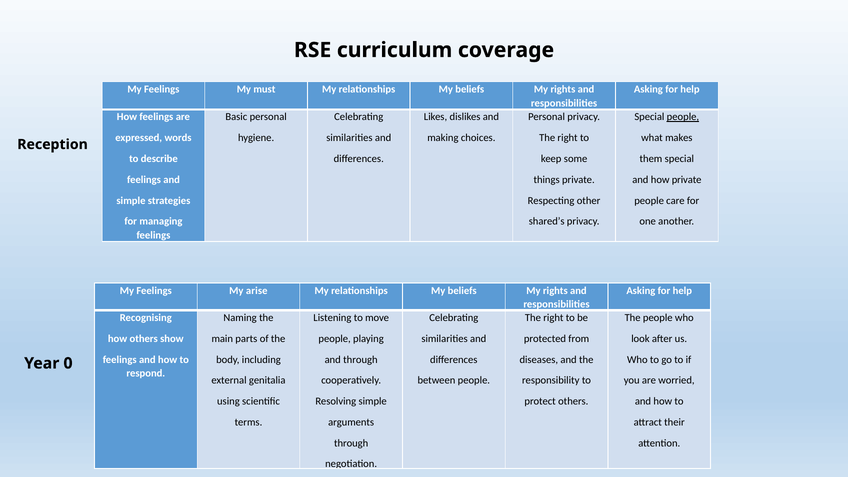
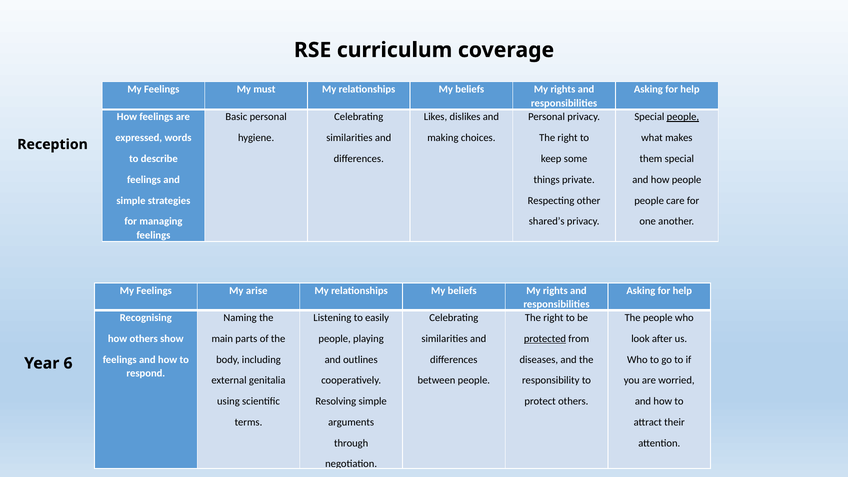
how private: private -> people
move: move -> easily
protected underline: none -> present
and through: through -> outlines
0: 0 -> 6
